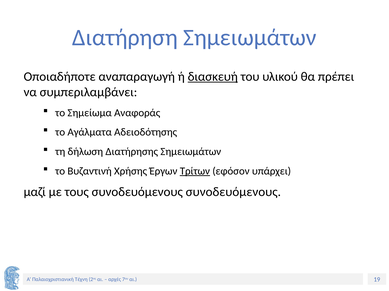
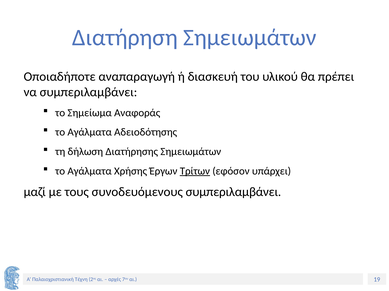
διασκευή underline: present -> none
Βυζαντινή at (90, 171): Βυζαντινή -> Αγάλματα
συνοδευόμενους συνοδευόμενους: συνοδευόμενους -> συμπεριλαμβάνει
